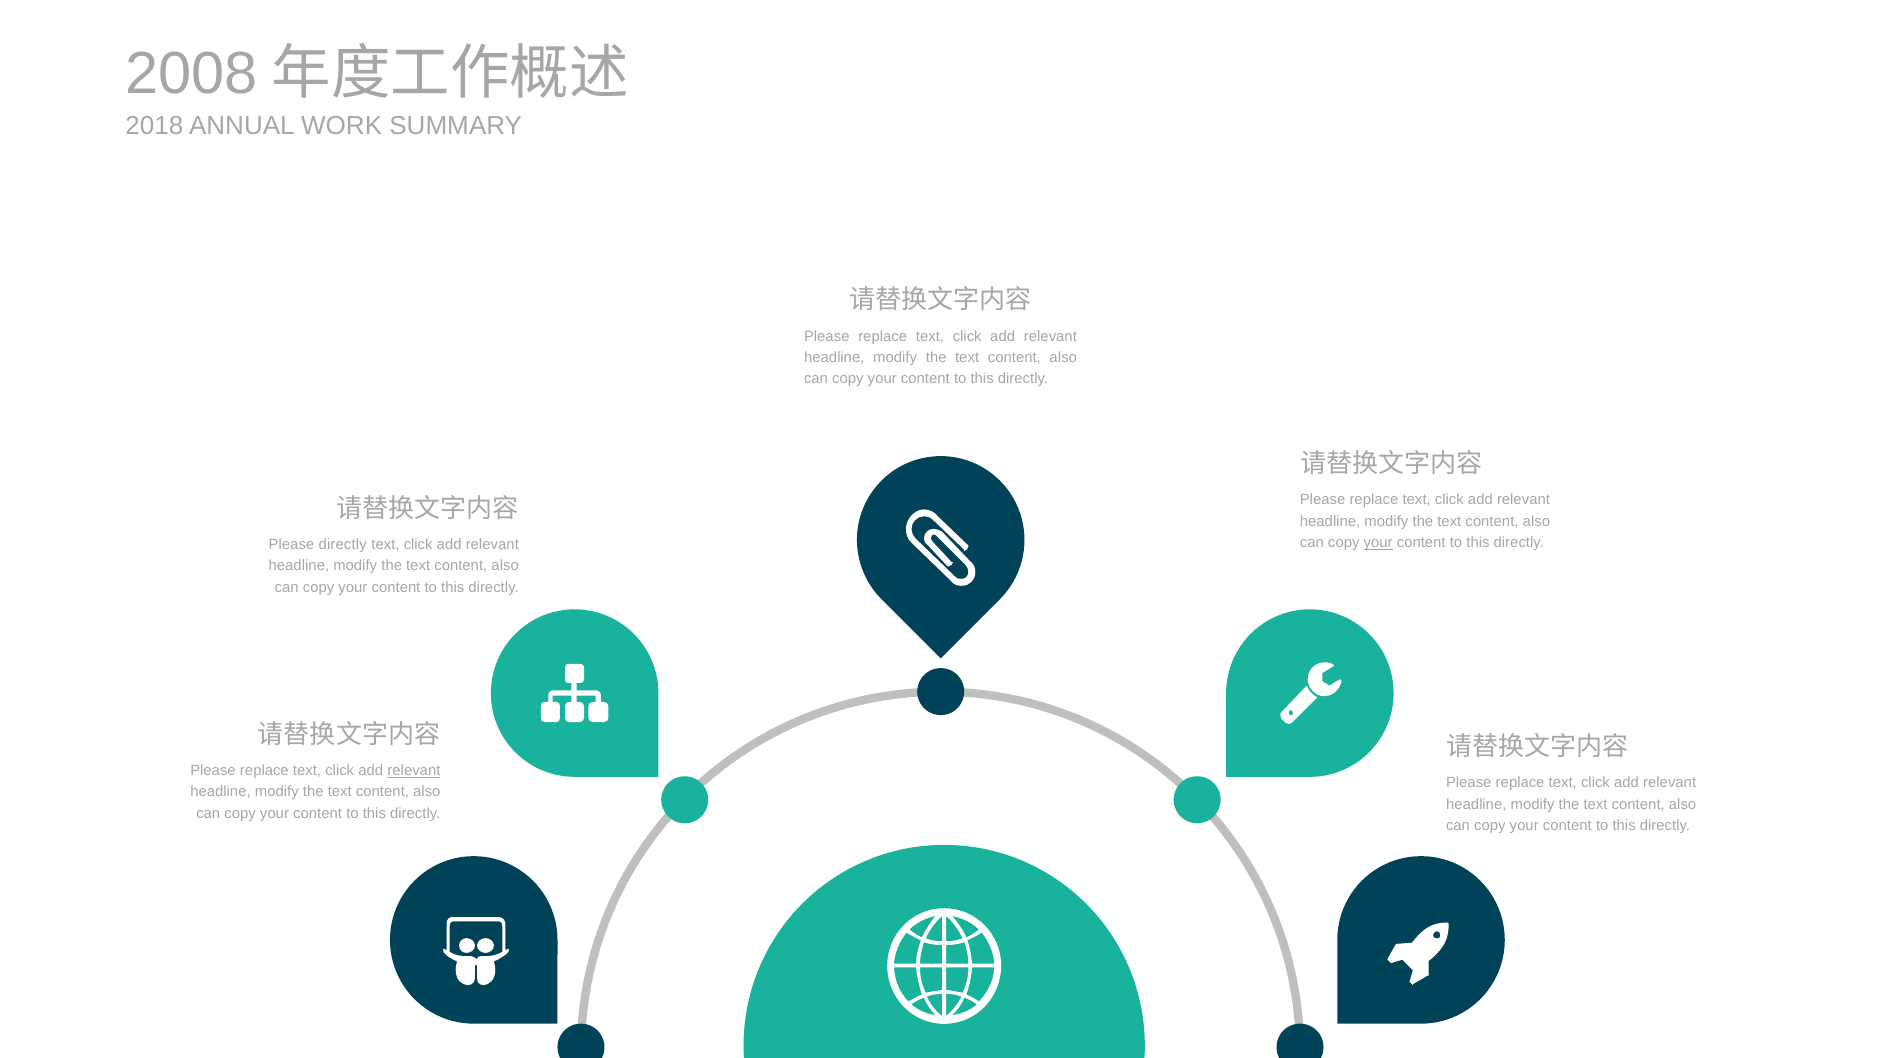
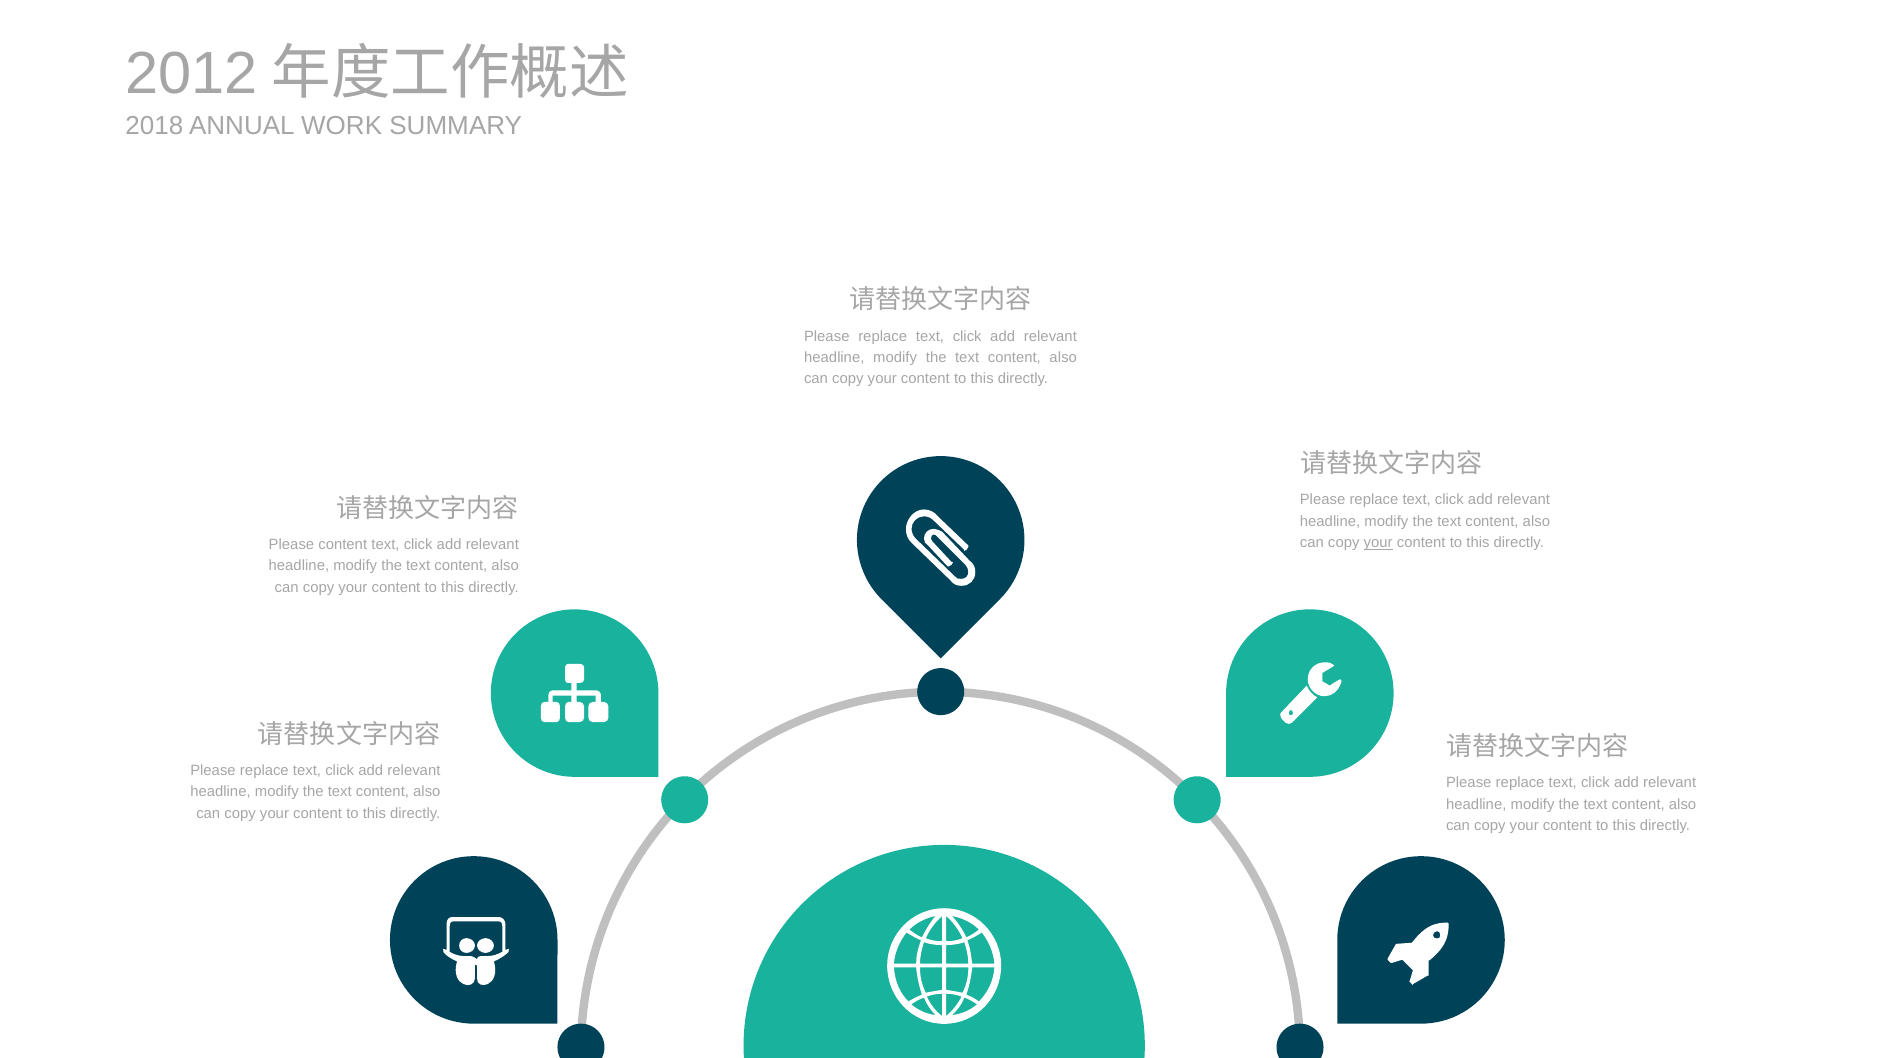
2008: 2008 -> 2012
Please directly: directly -> content
relevant at (414, 771) underline: present -> none
